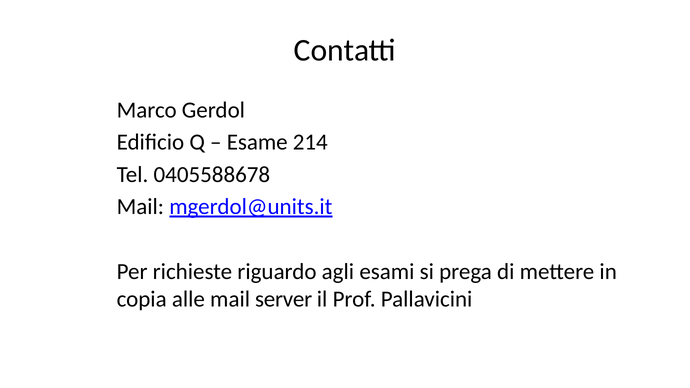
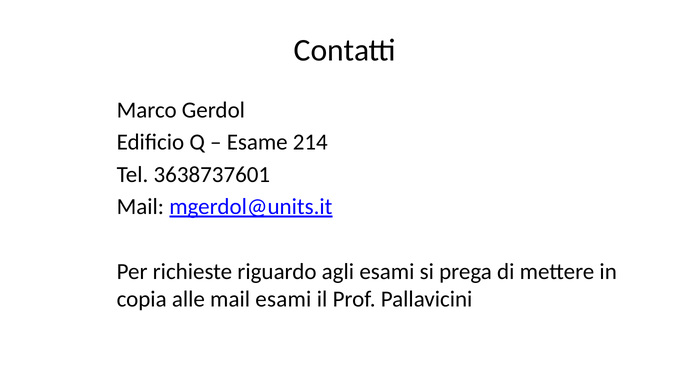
0405588678: 0405588678 -> 3638737601
mail server: server -> esami
